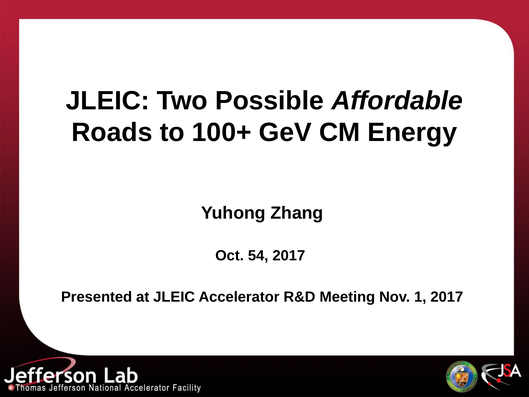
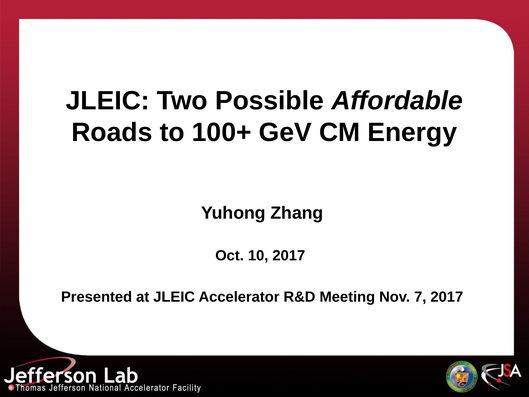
54: 54 -> 10
1: 1 -> 7
